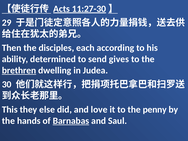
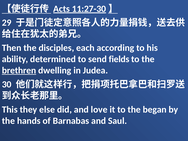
gives: gives -> fields
penny: penny -> began
Barnabas underline: present -> none
